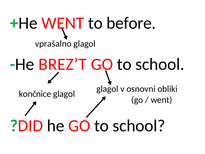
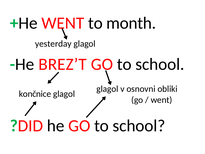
before: before -> month
vprašalno: vprašalno -> yesterday
